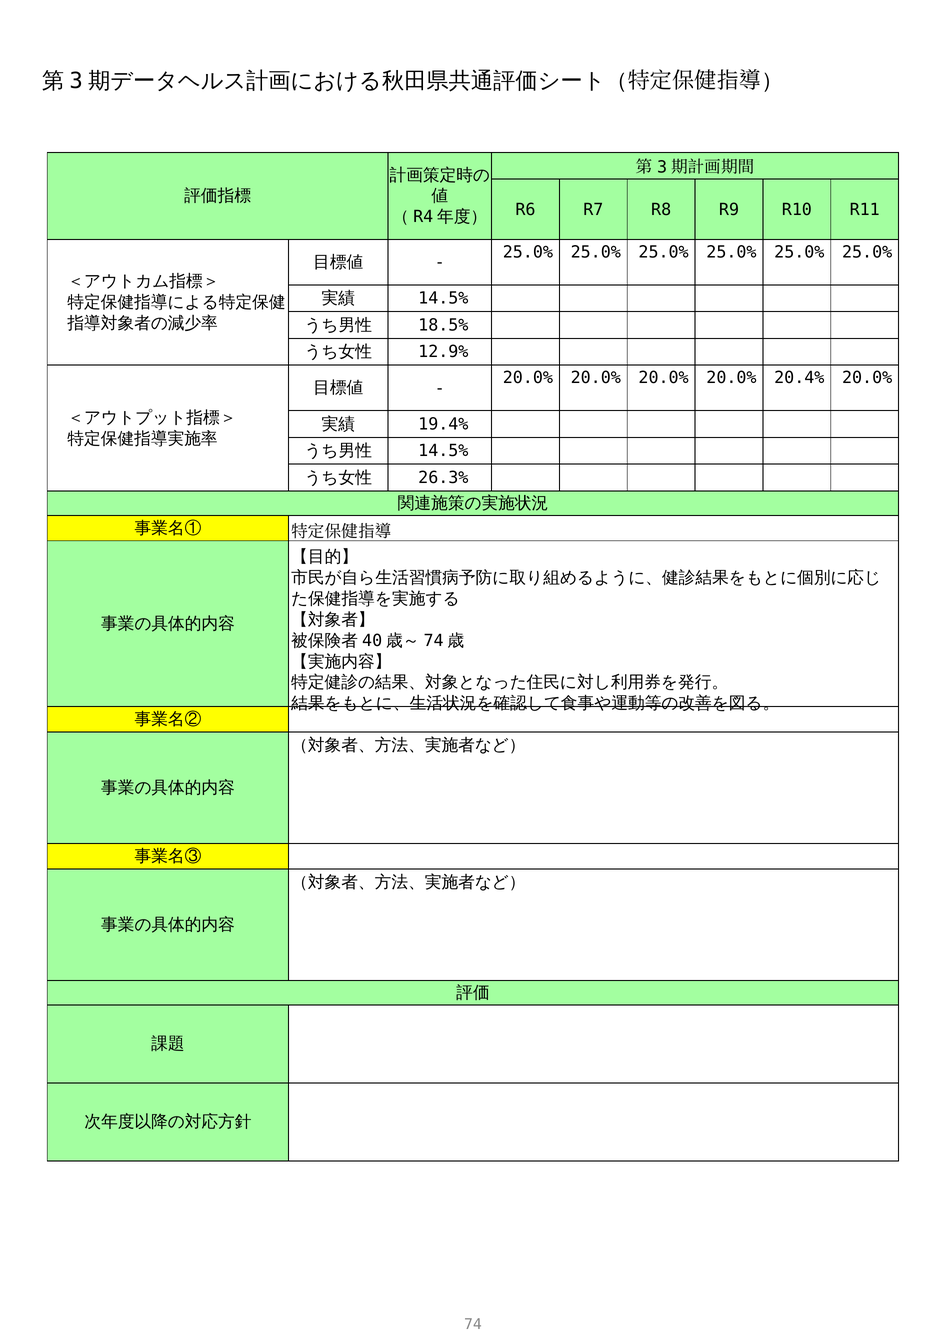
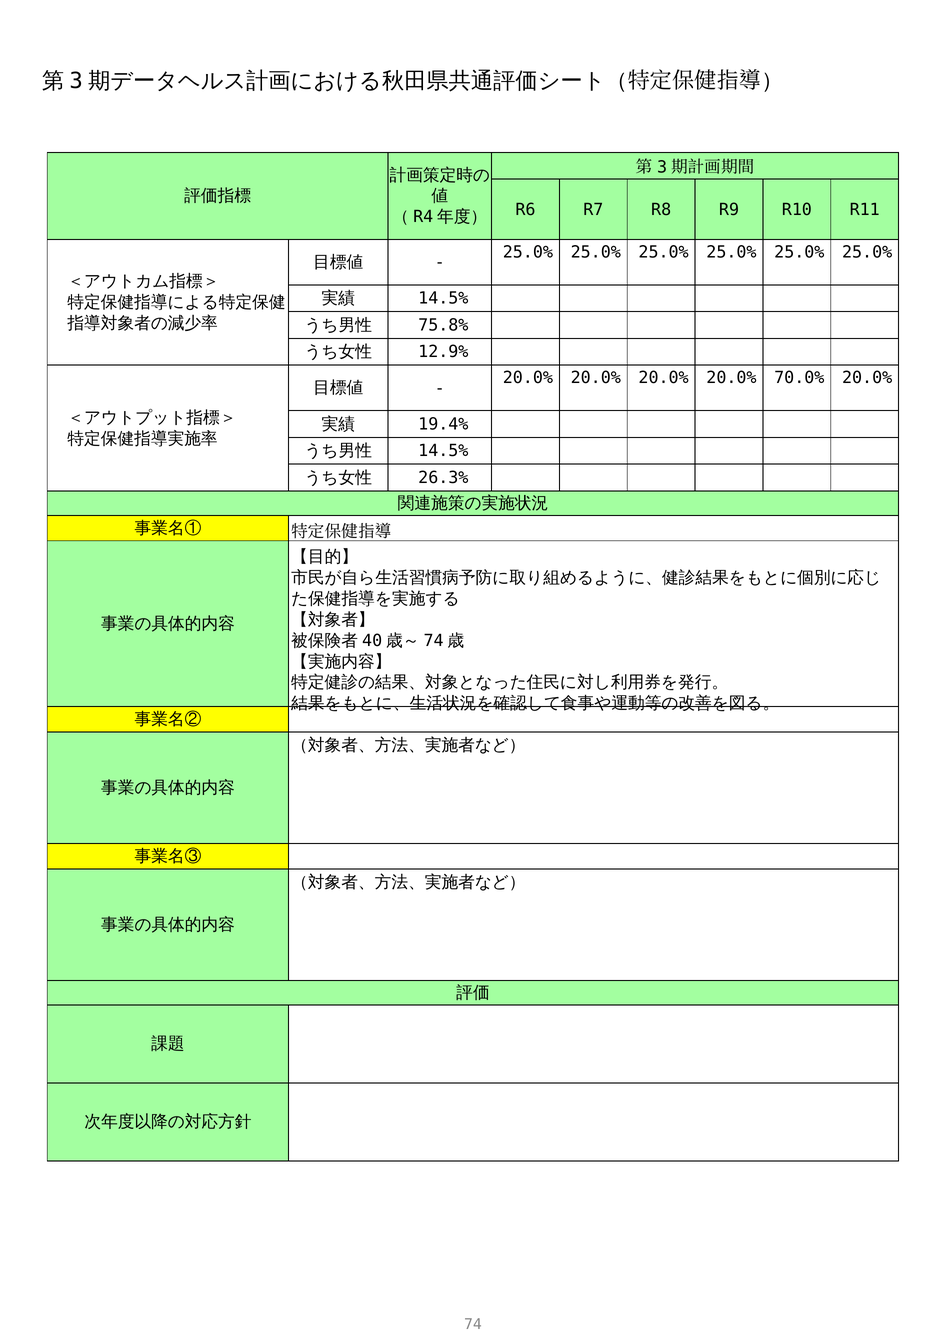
18.5%: 18.5% -> 75.8%
20.4%: 20.4% -> 70.0%
